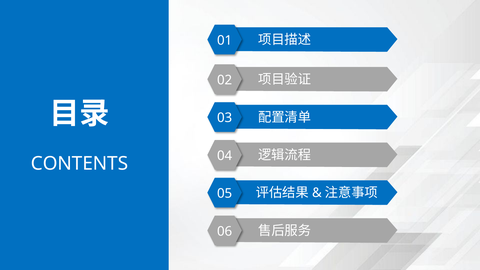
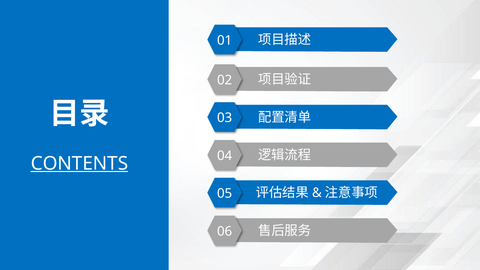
CONTENTS underline: none -> present
